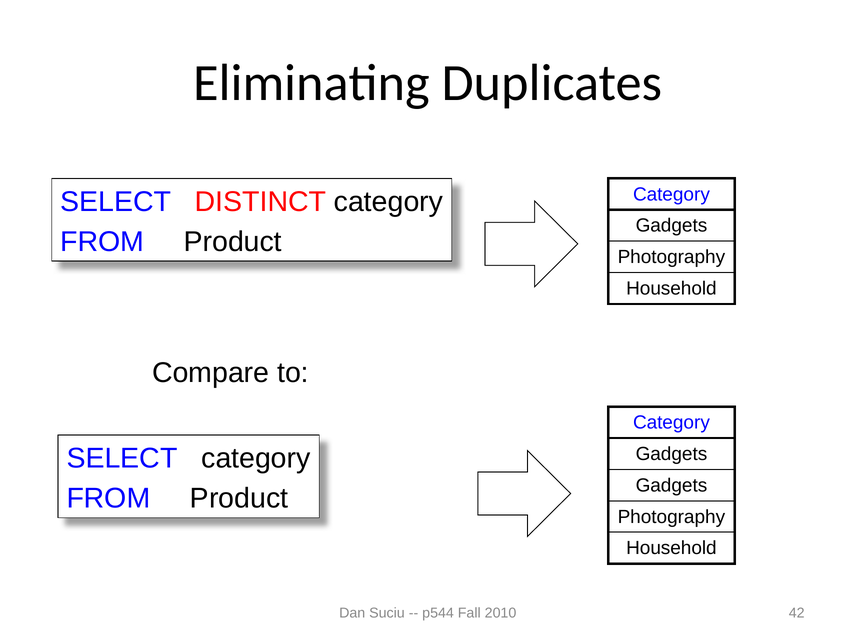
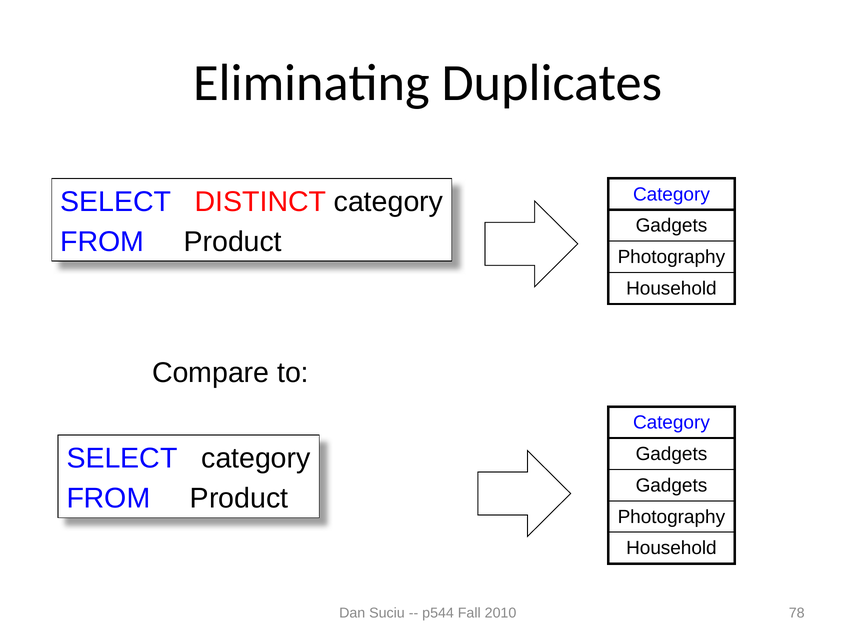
42: 42 -> 78
